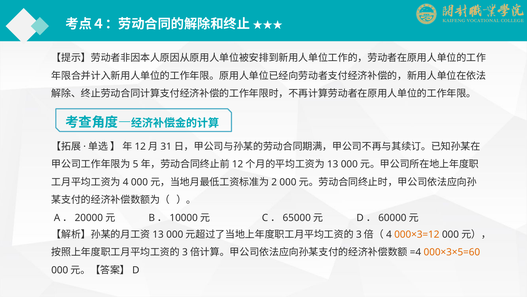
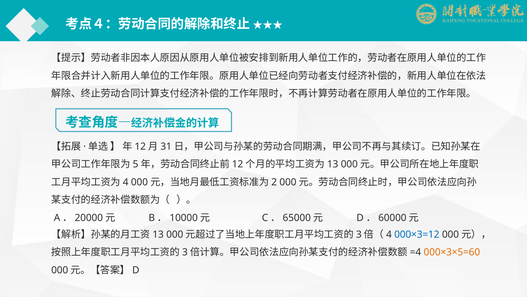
000×3=12 colour: orange -> blue
